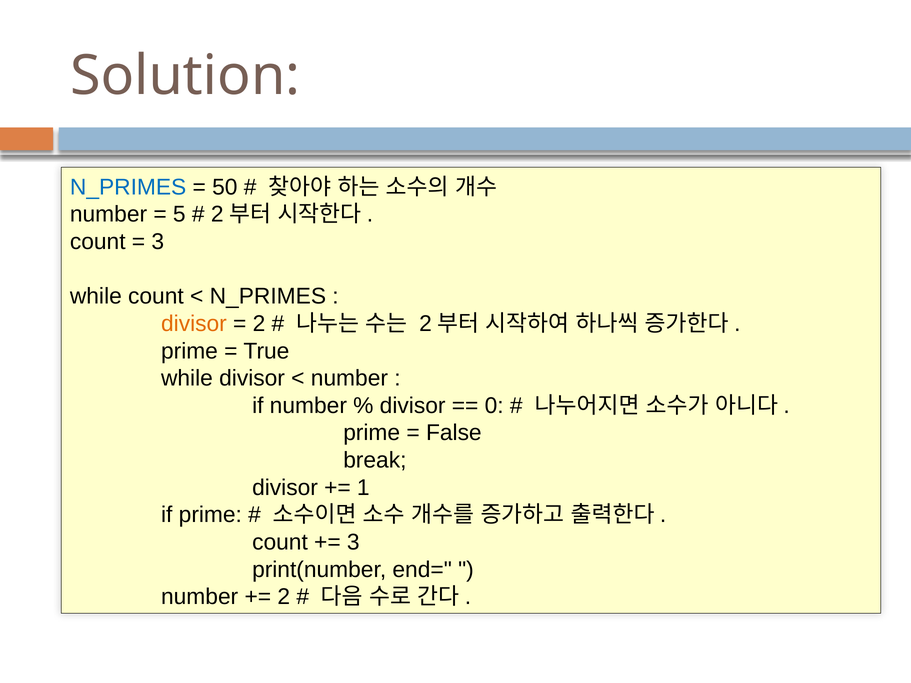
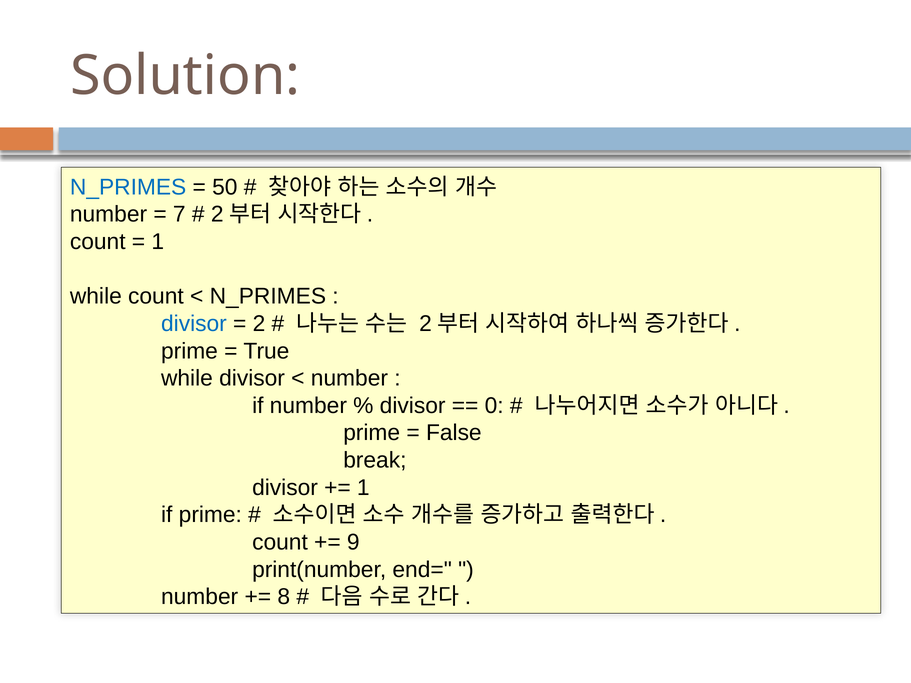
5: 5 -> 7
3 at (158, 242): 3 -> 1
divisor at (194, 324) colour: orange -> blue
3 at (353, 542): 3 -> 9
2 at (284, 597): 2 -> 8
